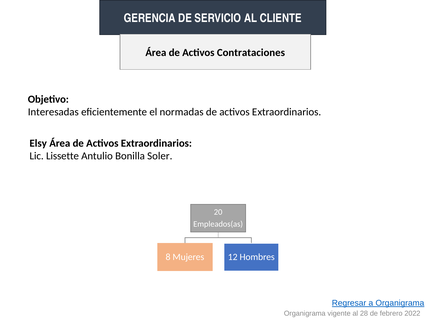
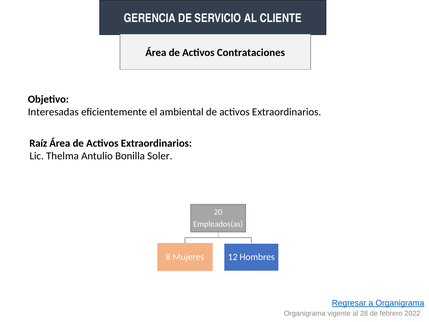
normadas: normadas -> ambiental
Elsy: Elsy -> Raíz
Lissette: Lissette -> Thelma
